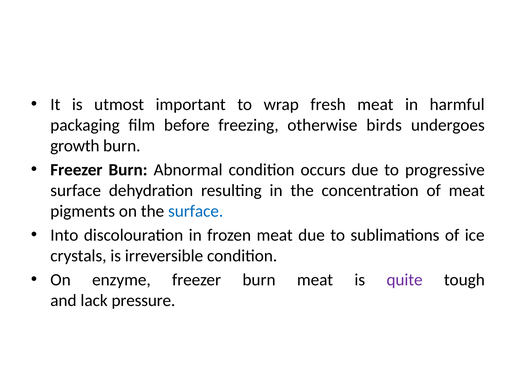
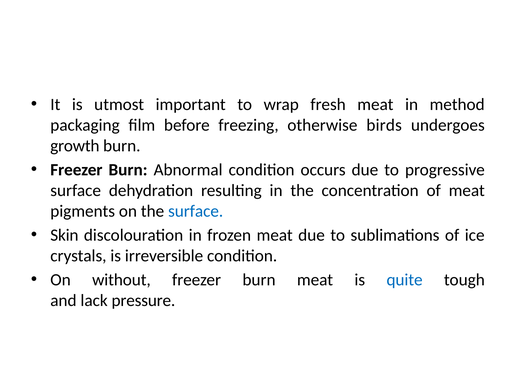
harmful: harmful -> method
Into: Into -> Skin
enzyme: enzyme -> without
quite colour: purple -> blue
